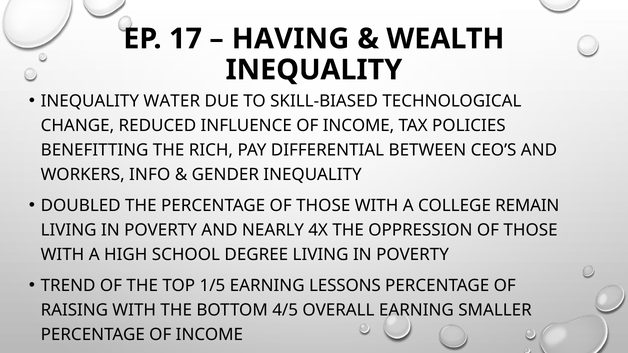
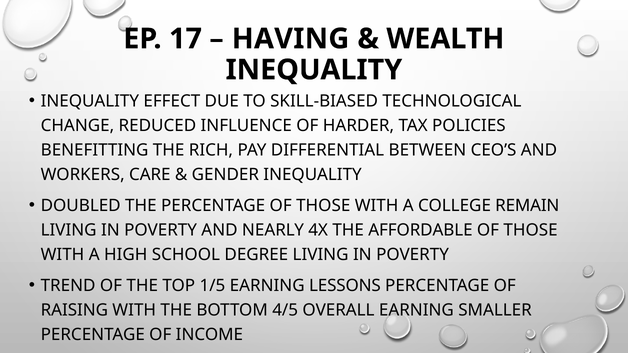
WATER: WATER -> EFFECT
INFLUENCE OF INCOME: INCOME -> HARDER
INFO: INFO -> CARE
OPPRESSION: OPPRESSION -> AFFORDABLE
